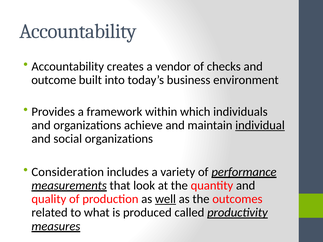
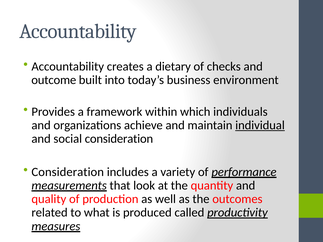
vendor: vendor -> dietary
social organizations: organizations -> consideration
well underline: present -> none
